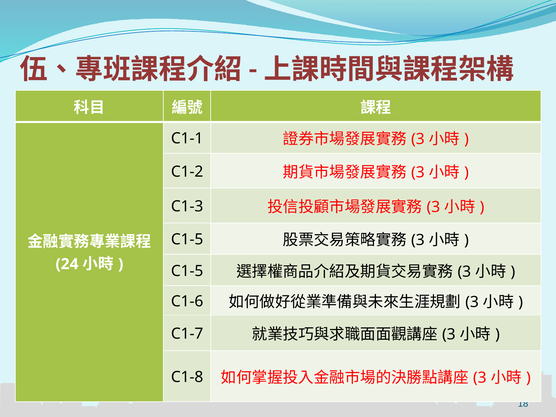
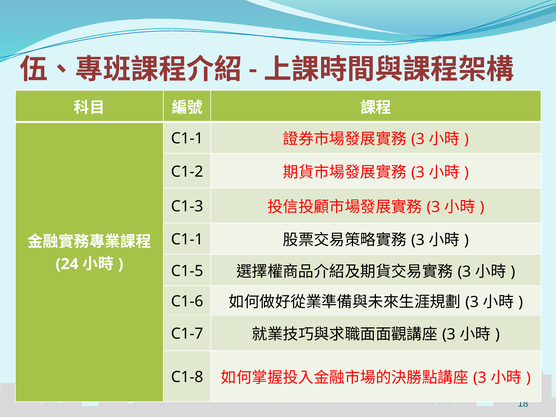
C1-5 at (187, 240): C1-5 -> C1-1
